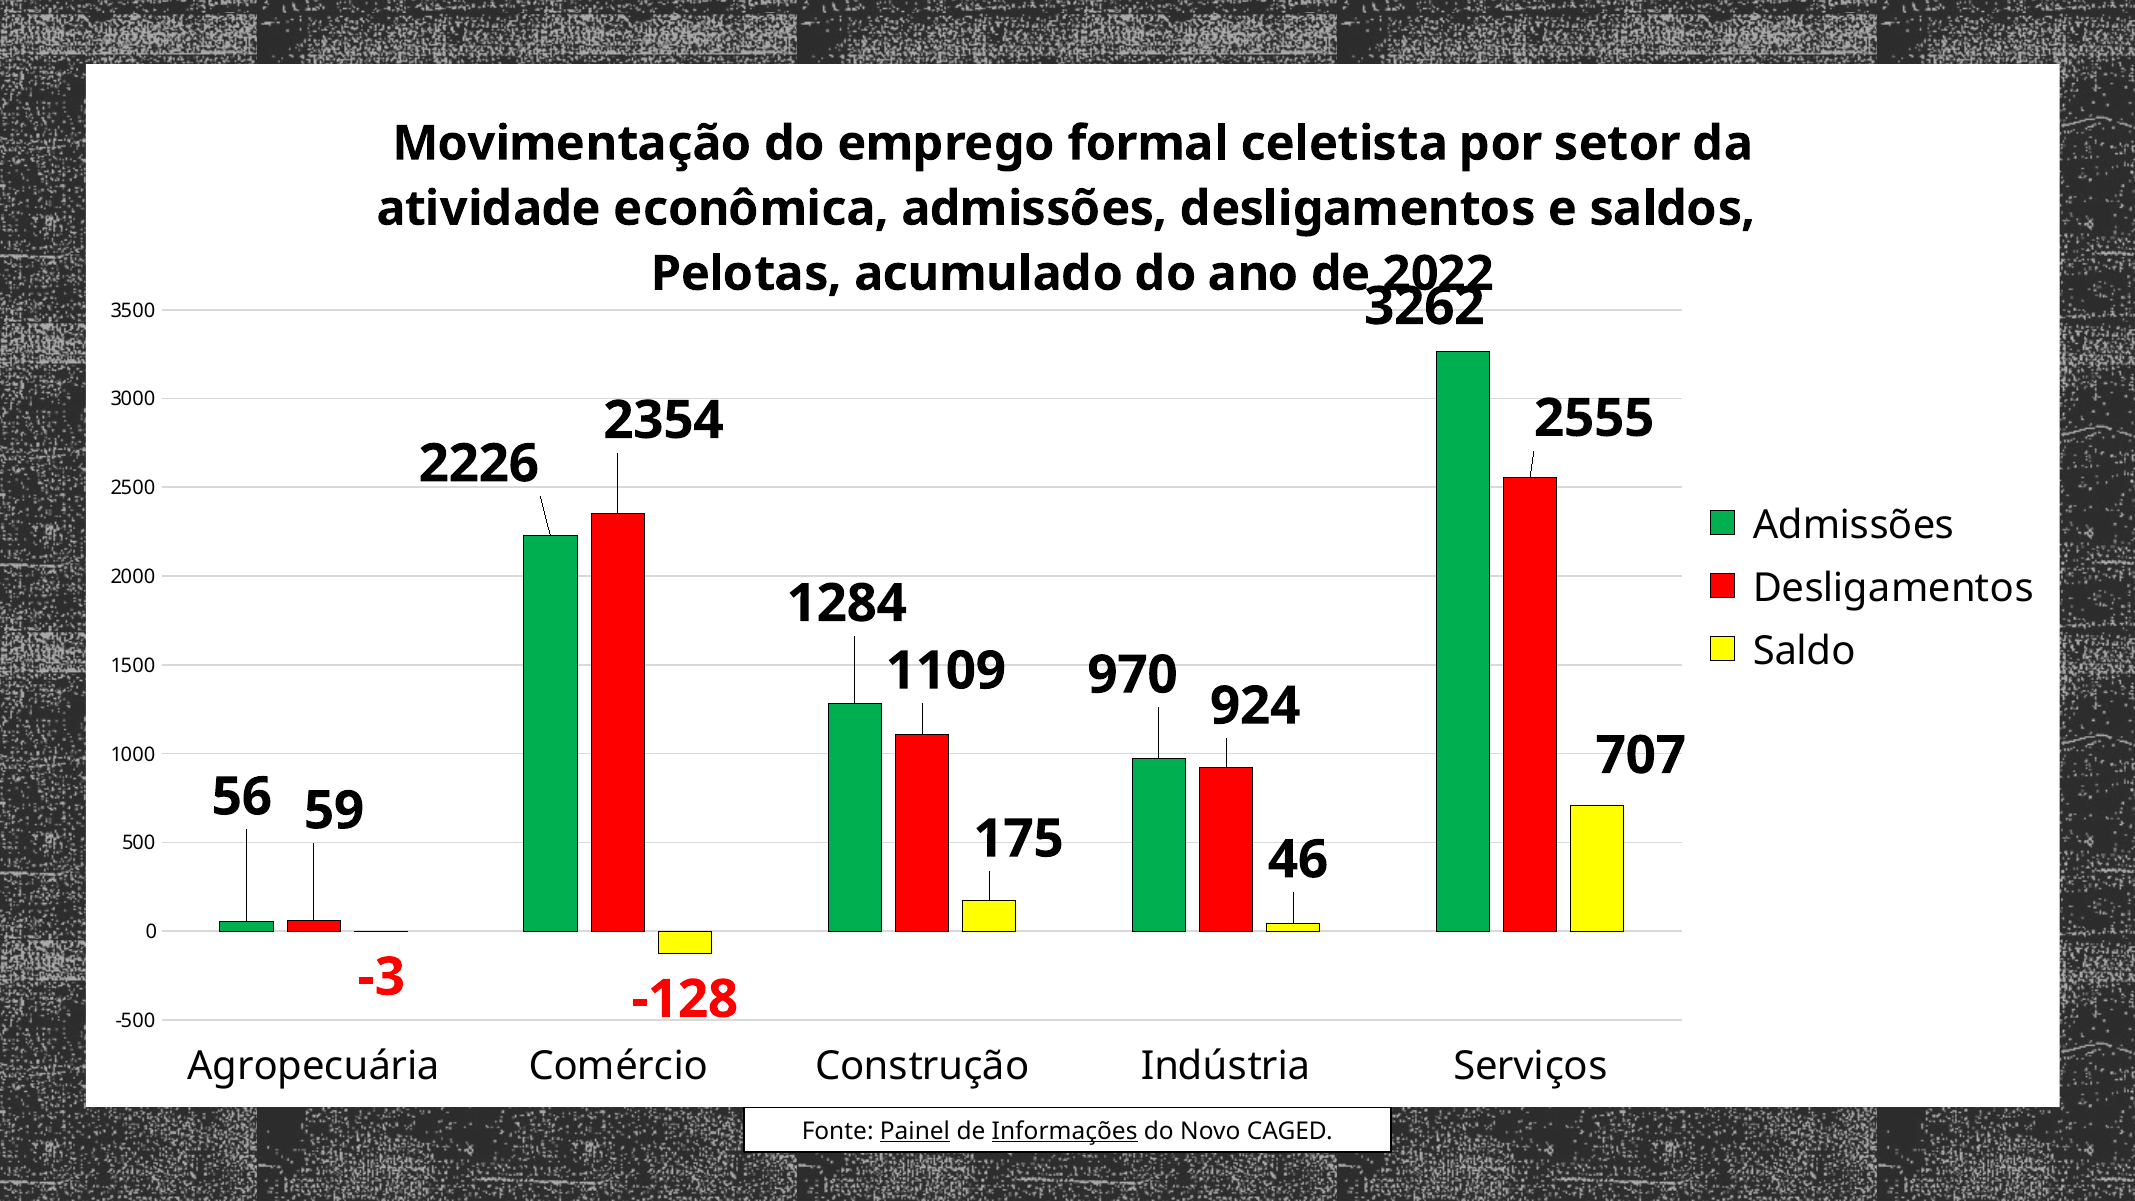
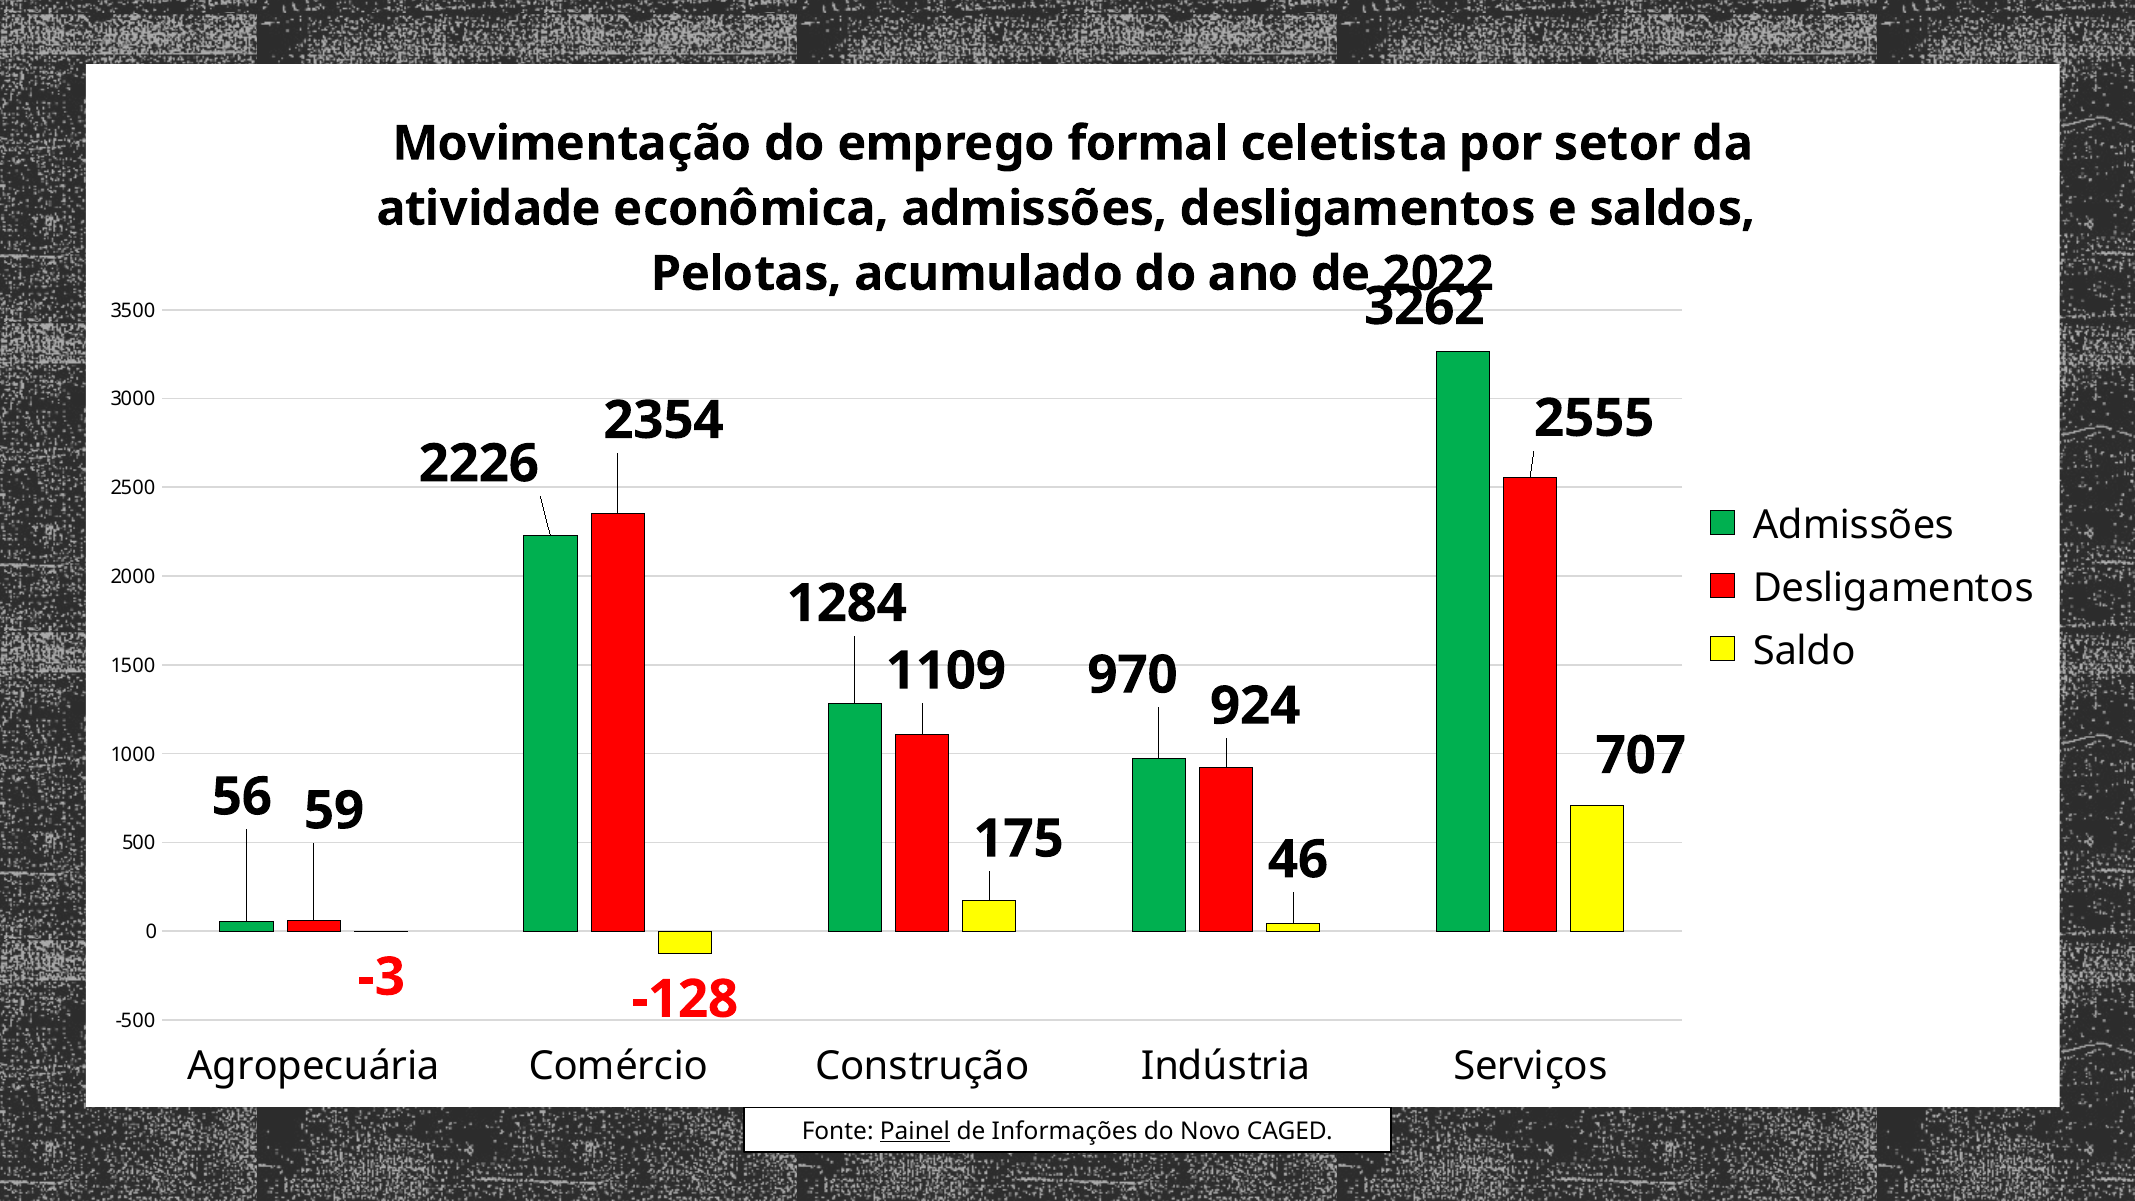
Informações underline: present -> none
